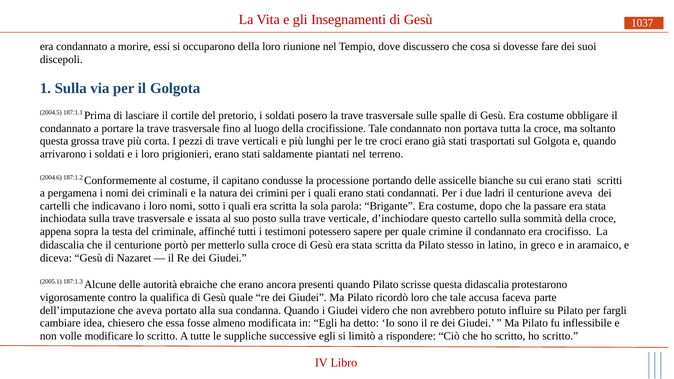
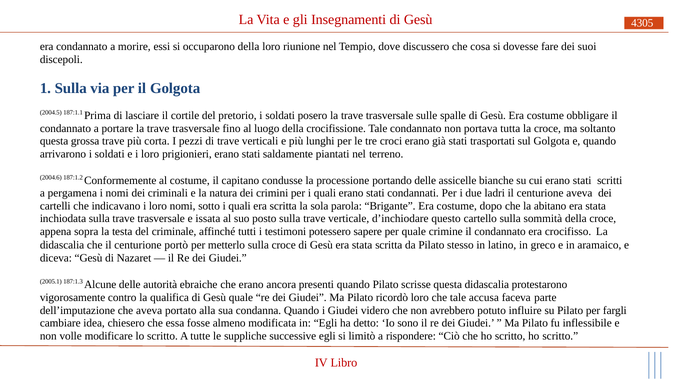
1037: 1037 -> 4305
passare: passare -> abitano
